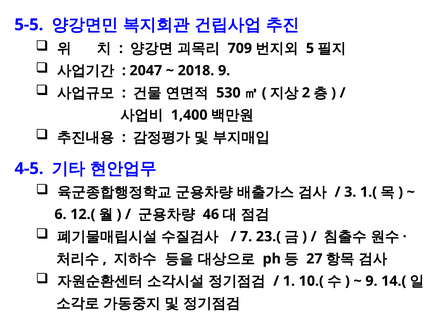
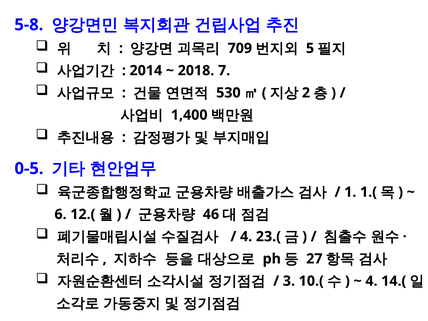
5-5: 5-5 -> 5-8
2047: 2047 -> 2014
2018 9: 9 -> 7
4-5: 4-5 -> 0-5
3: 3 -> 1
7 at (246, 237): 7 -> 4
1: 1 -> 3
9 at (371, 281): 9 -> 4
